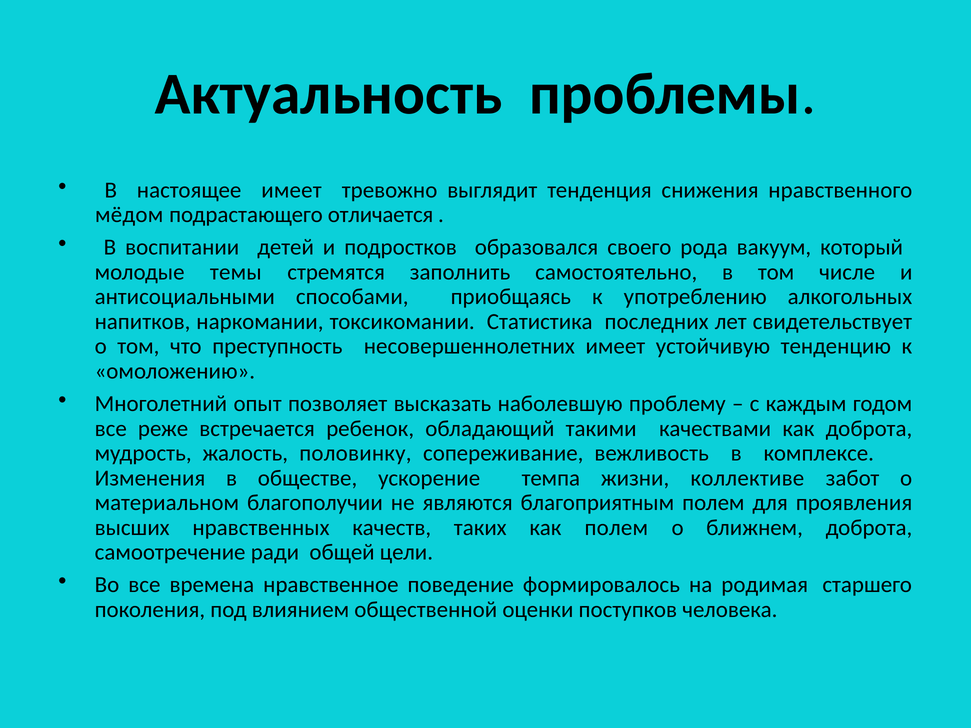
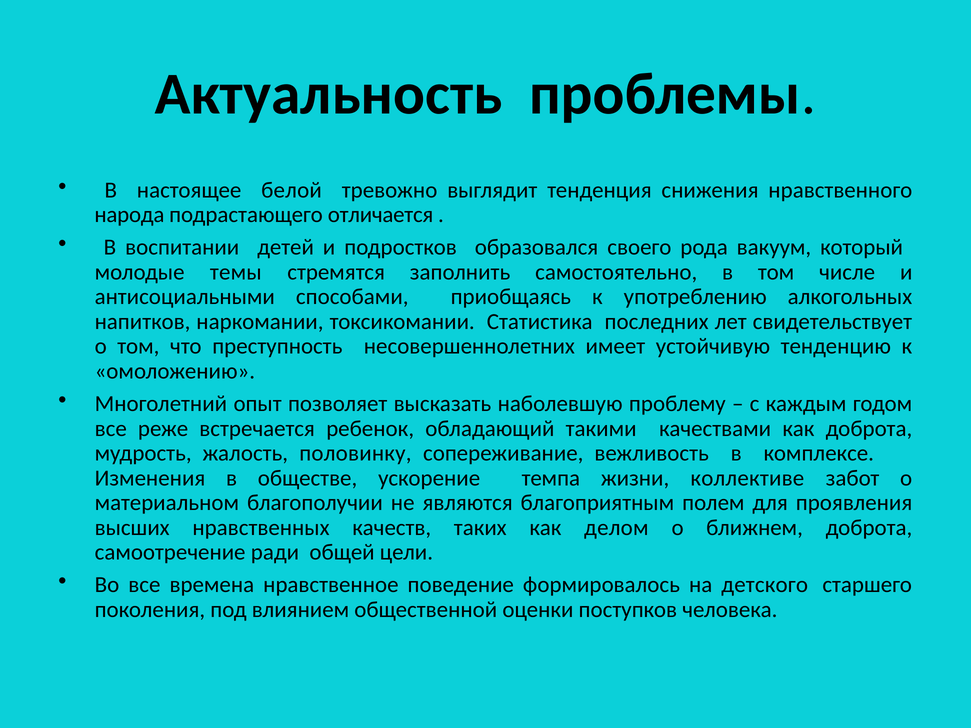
настоящее имеет: имеет -> белой
мёдом: мёдом -> народа
как полем: полем -> делом
родимая: родимая -> детского
